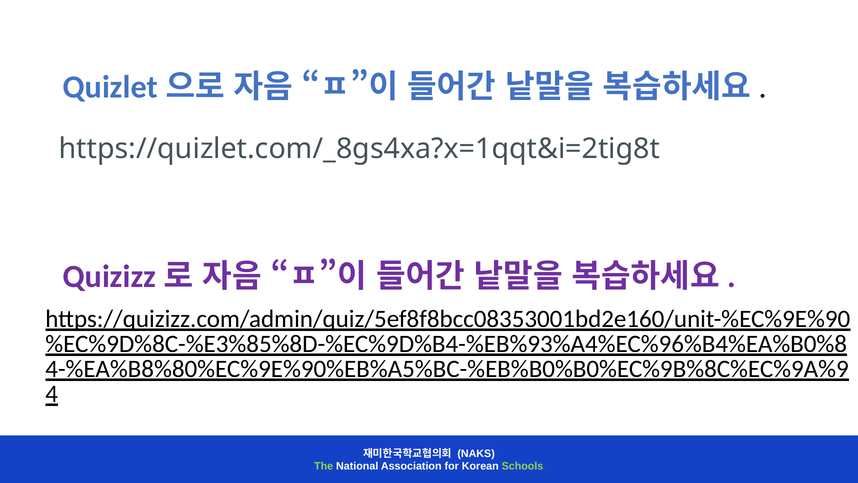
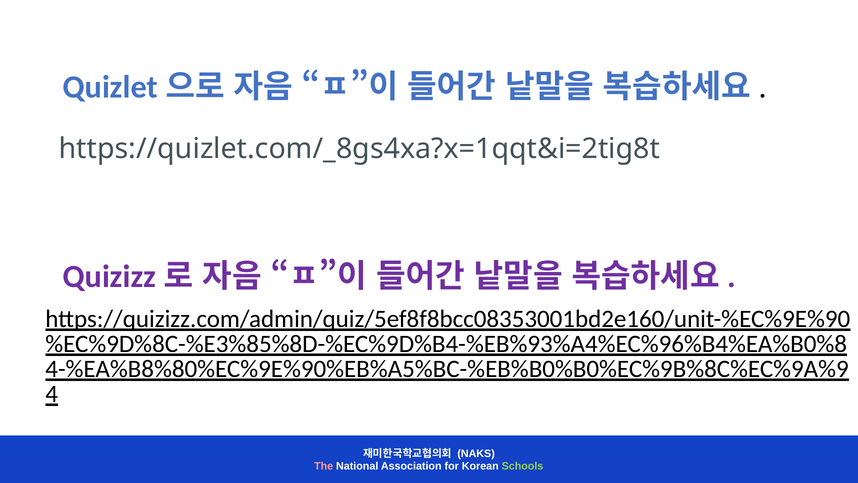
The colour: light green -> pink
